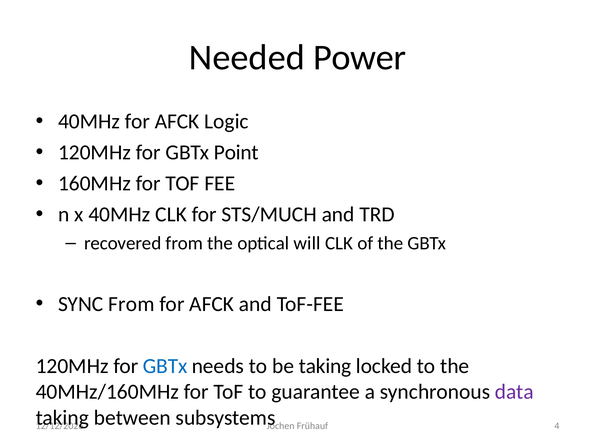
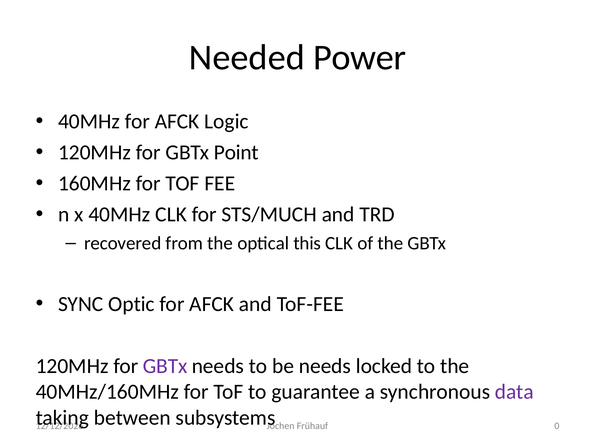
will: will -> this
SYNC From: From -> Optic
GBTx at (165, 366) colour: blue -> purple
be taking: taking -> needs
4: 4 -> 0
